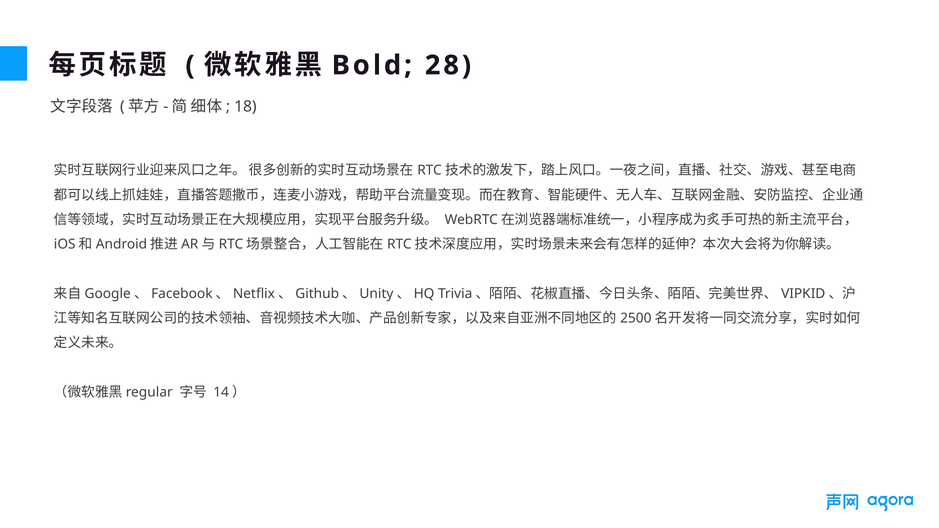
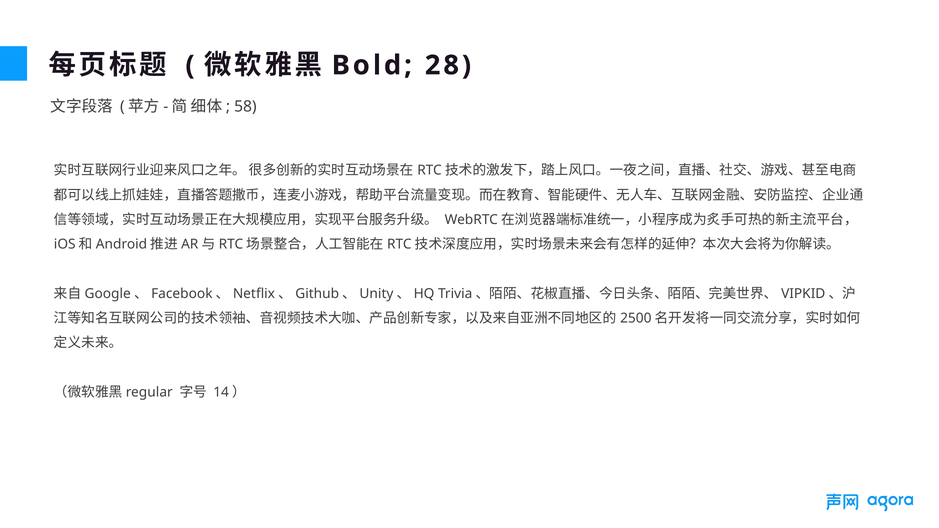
18: 18 -> 58
